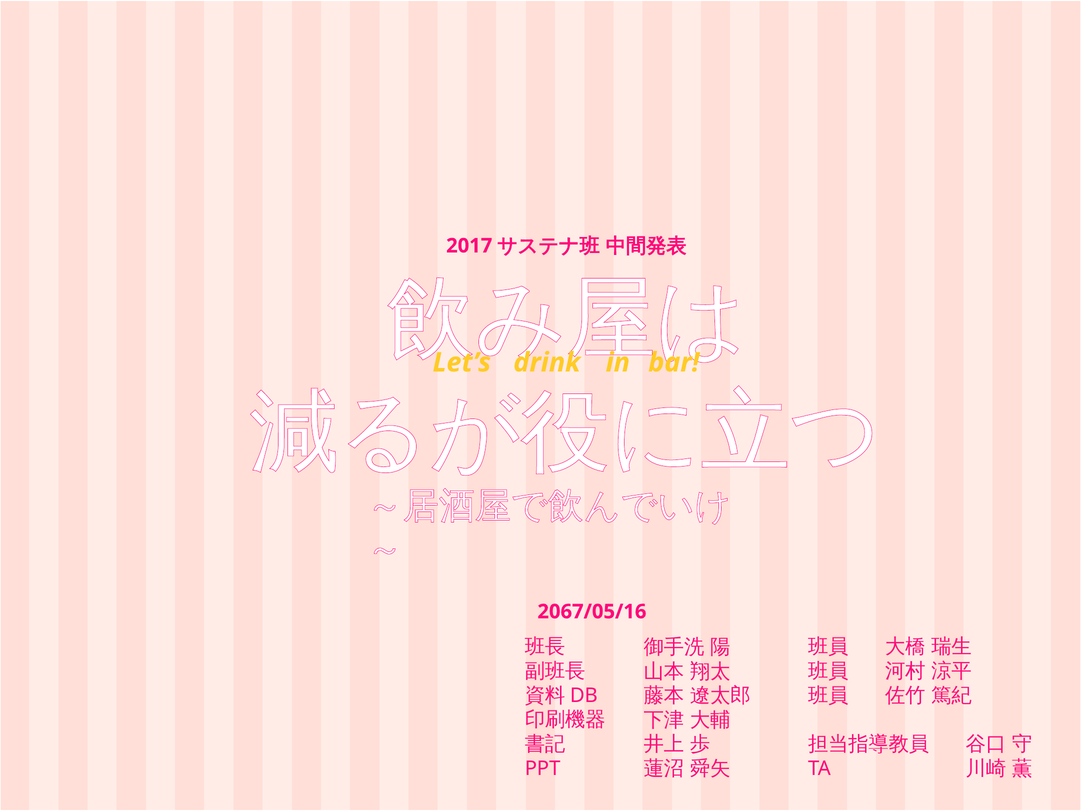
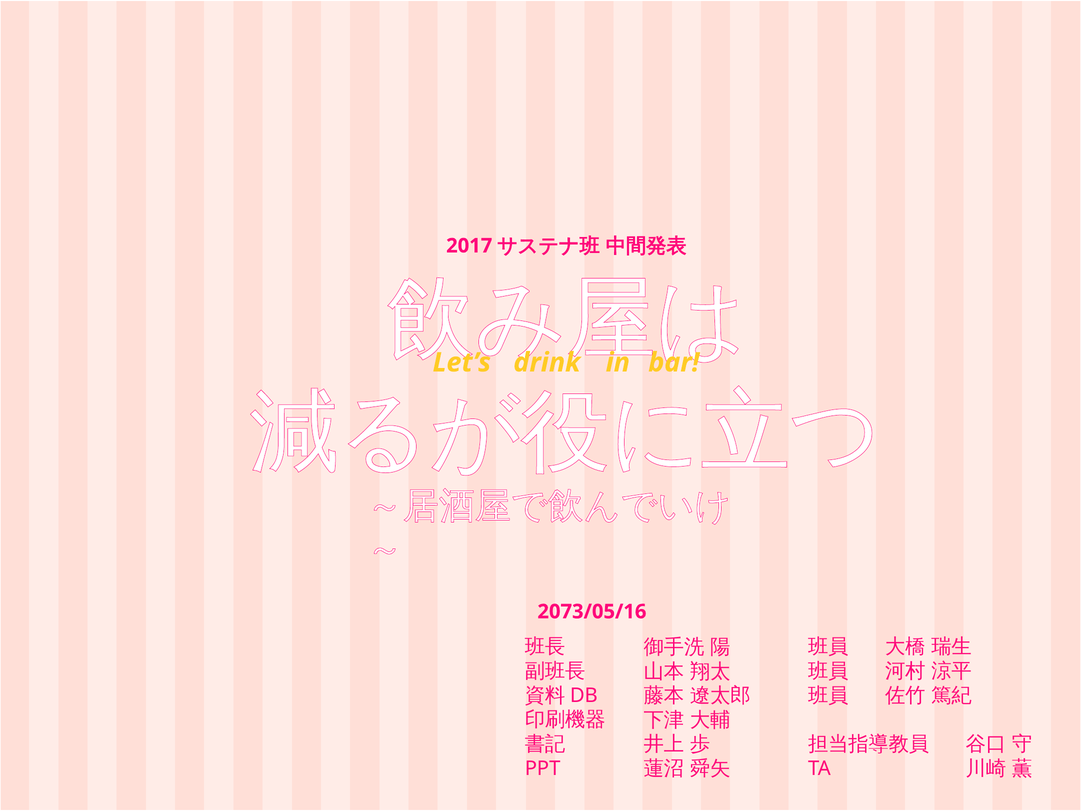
2067/05/16: 2067/05/16 -> 2073/05/16
